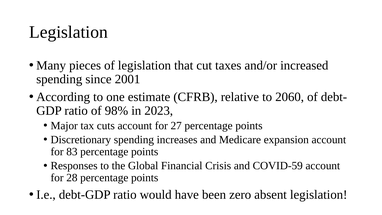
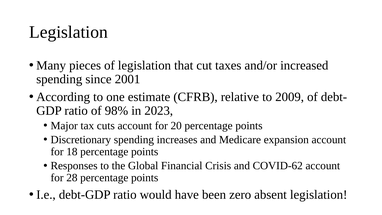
2060: 2060 -> 2009
27: 27 -> 20
83: 83 -> 18
COVID-59: COVID-59 -> COVID-62
